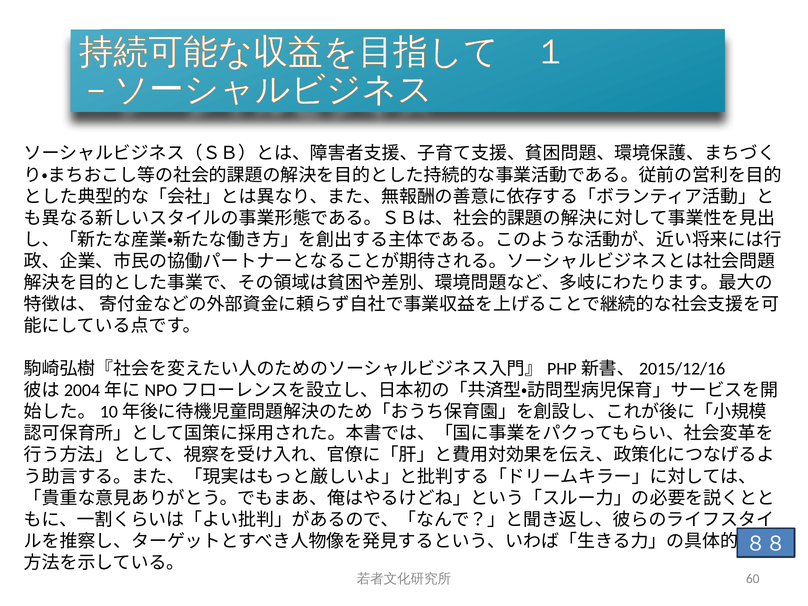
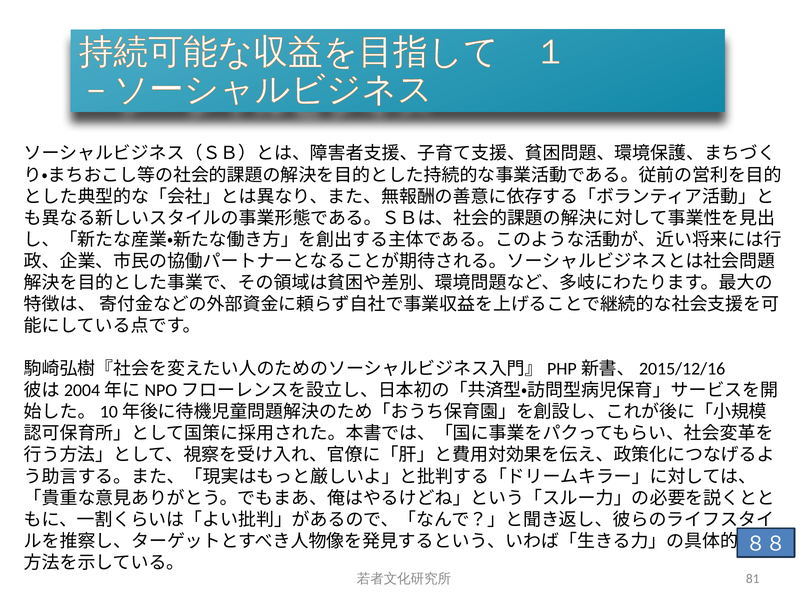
60: 60 -> 81
